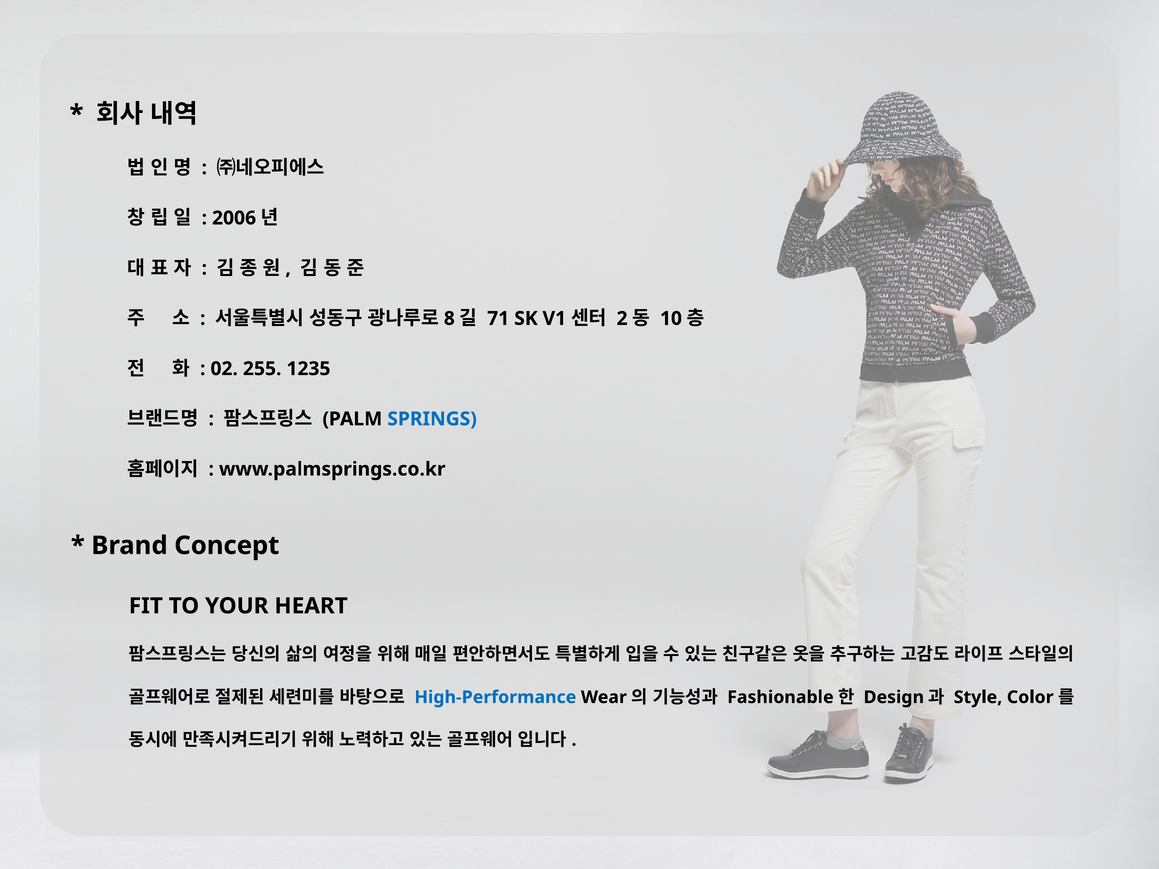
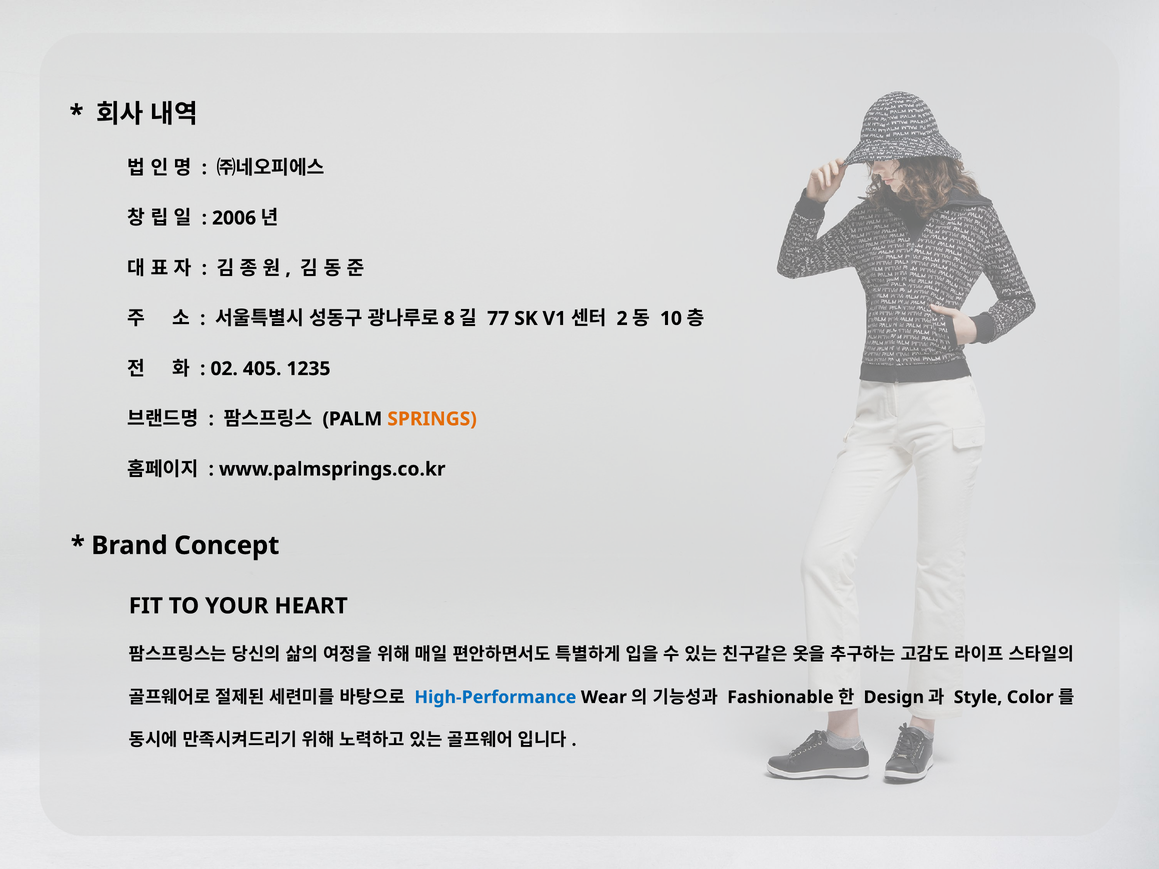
71: 71 -> 77
255: 255 -> 405
SPRINGS colour: blue -> orange
